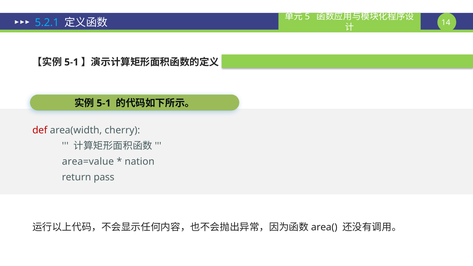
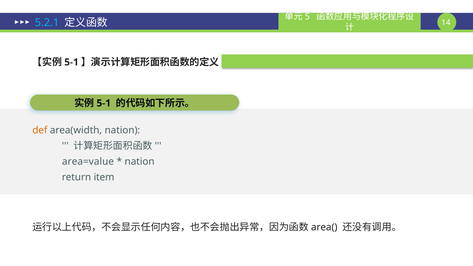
def colour: red -> orange
area(width cherry: cherry -> nation
pass: pass -> item
